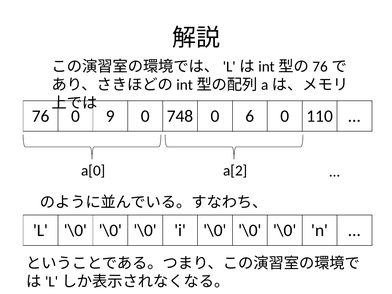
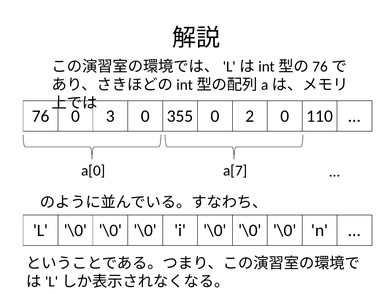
9: 9 -> 3
748: 748 -> 355
6: 6 -> 2
a[2: a[2 -> a[7
